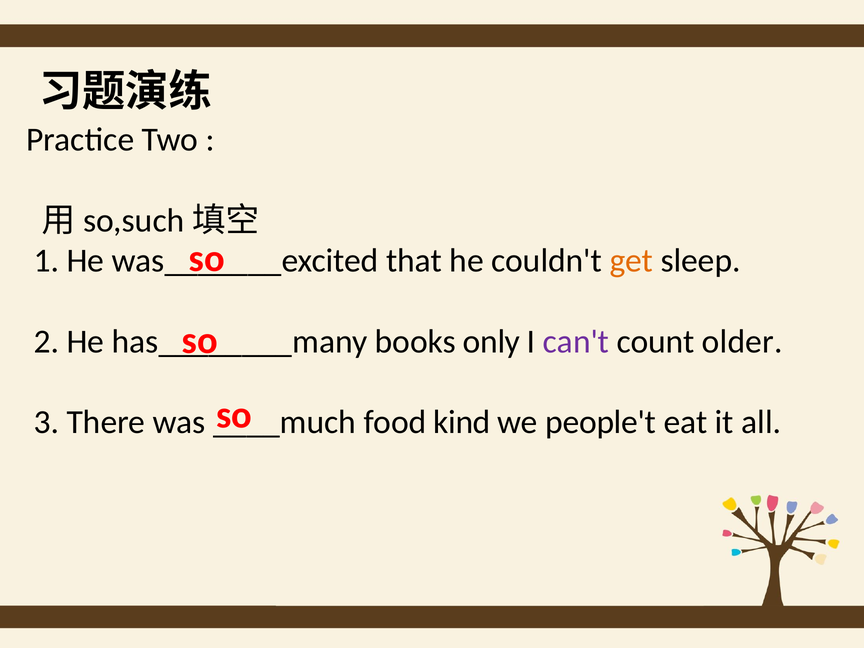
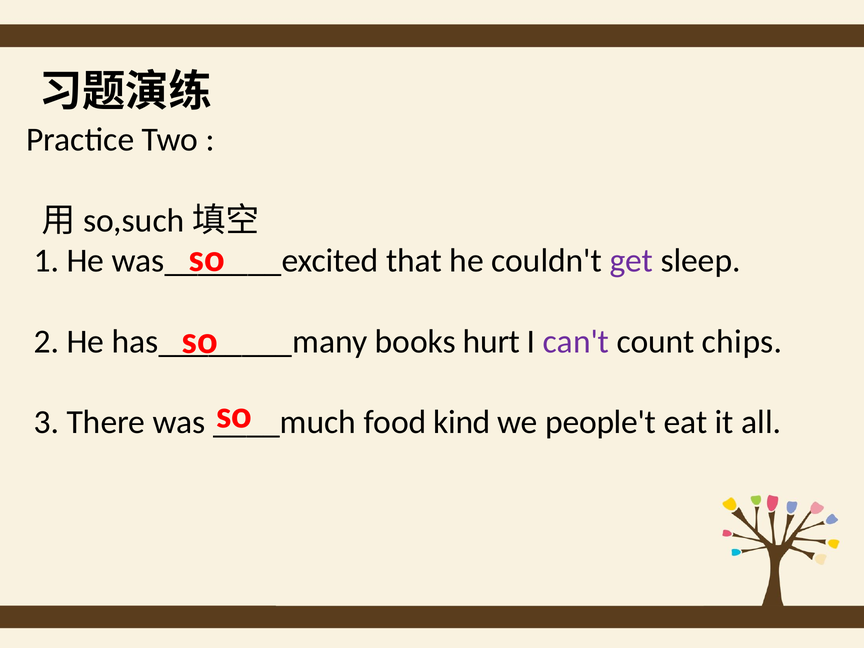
get colour: orange -> purple
only: only -> hurt
older: older -> chips
